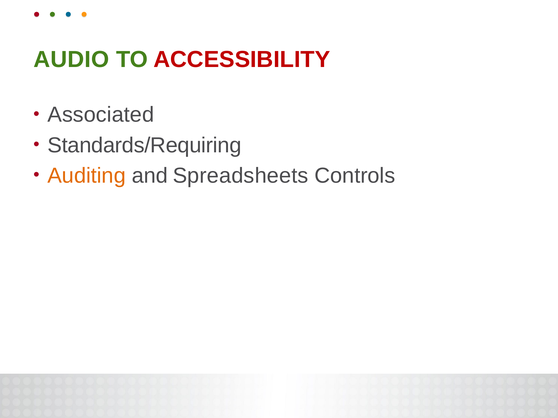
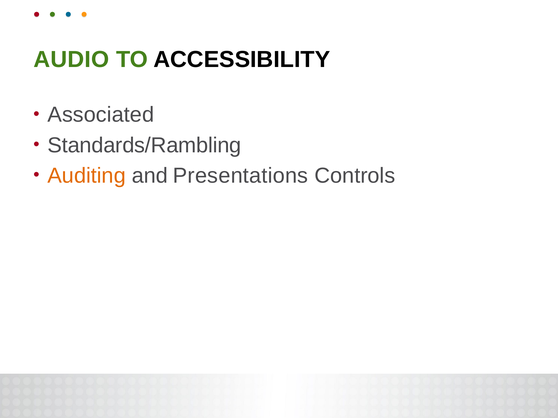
ACCESSIBILITY colour: red -> black
Standards/Requiring: Standards/Requiring -> Standards/Rambling
Spreadsheets: Spreadsheets -> Presentations
